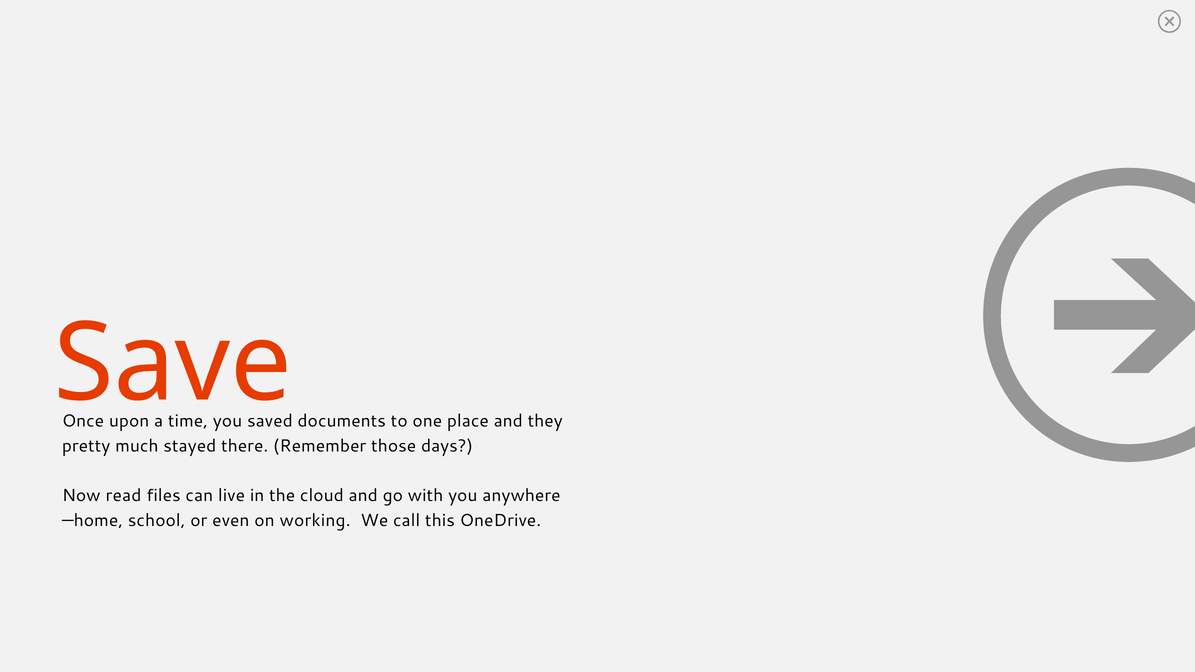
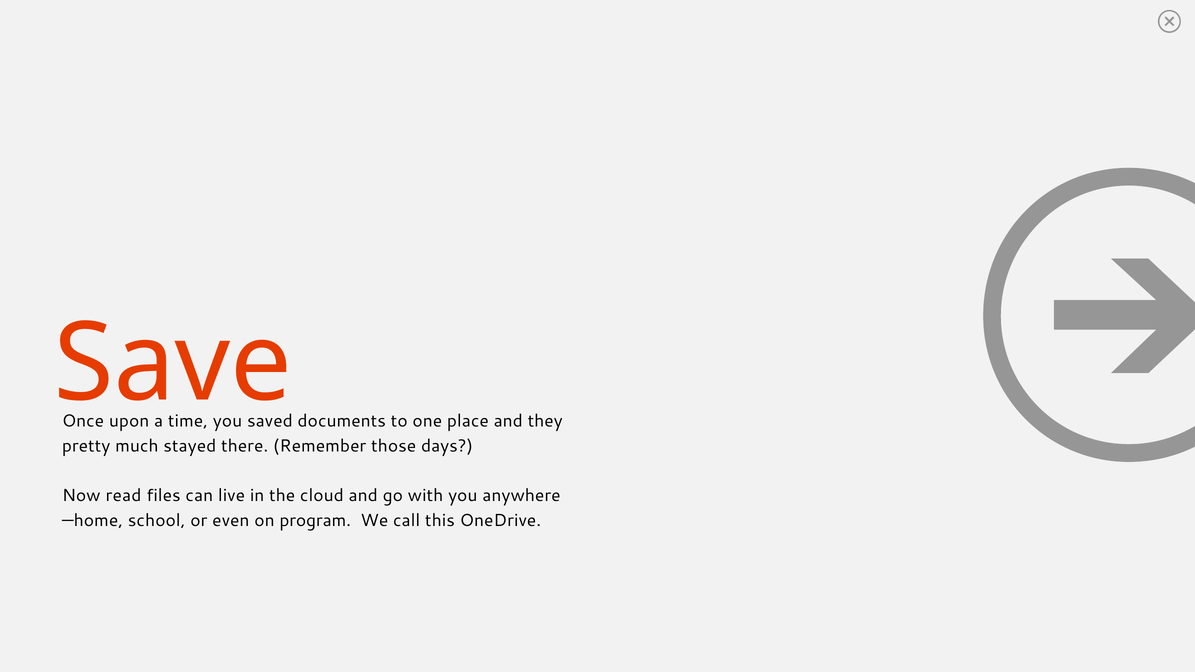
working: working -> program
